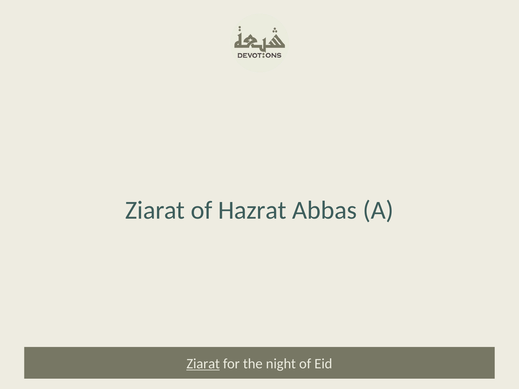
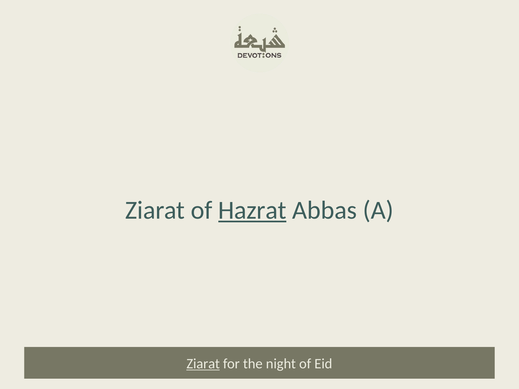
Hazrat underline: none -> present
